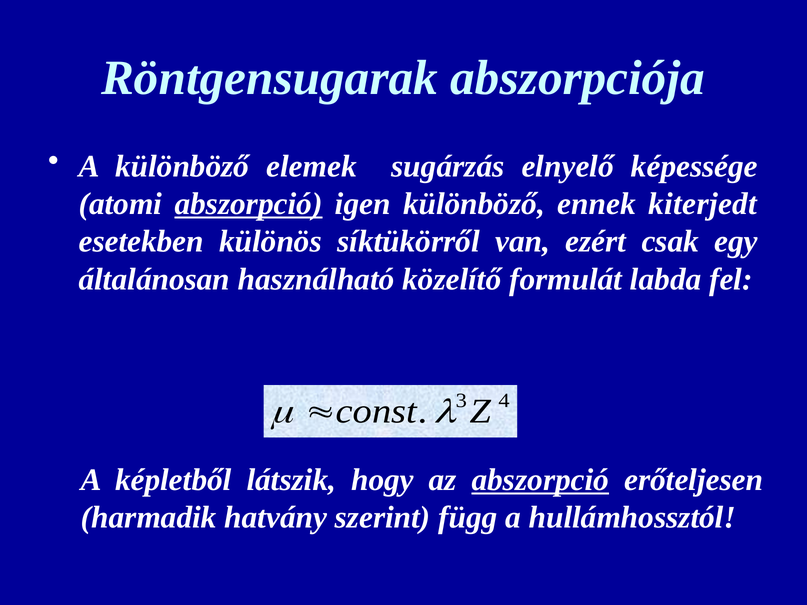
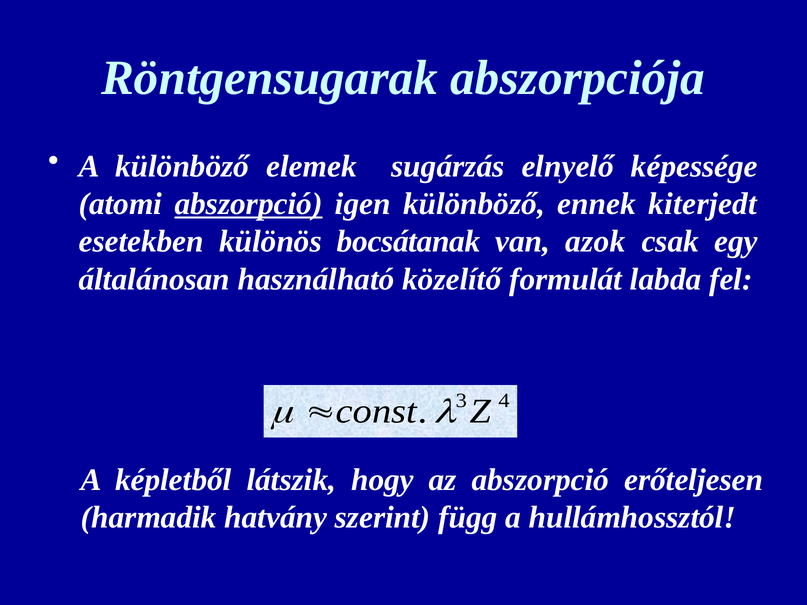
síktükörről: síktükörről -> bocsátanak
ezért: ezért -> azok
abszorpció at (540, 480) underline: present -> none
